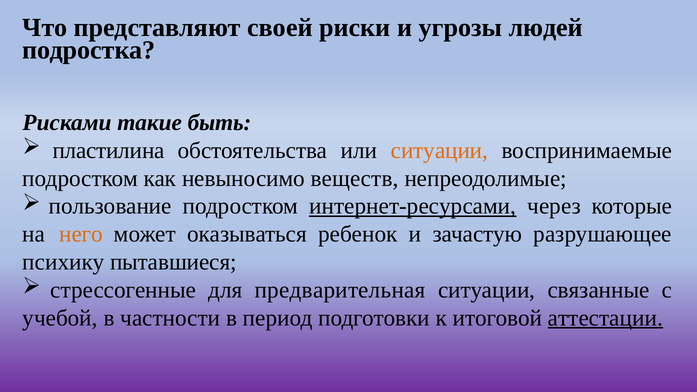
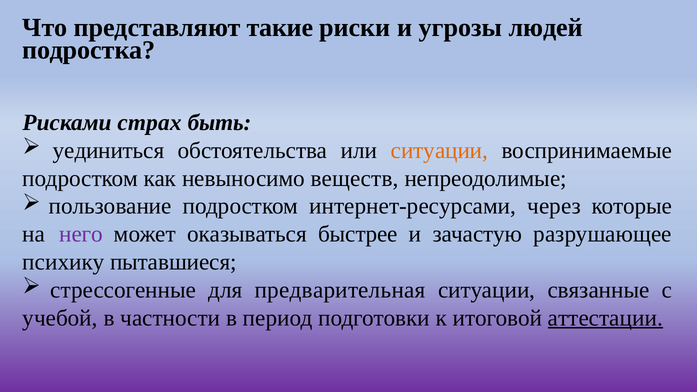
своей: своей -> такие
такие: такие -> страх
пластилина: пластилина -> уединиться
интернет-ресурсами underline: present -> none
него colour: orange -> purple
ребенок: ребенок -> быстрее
